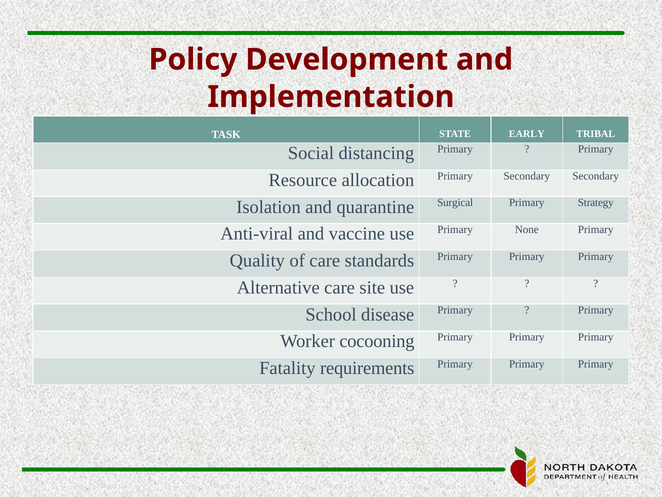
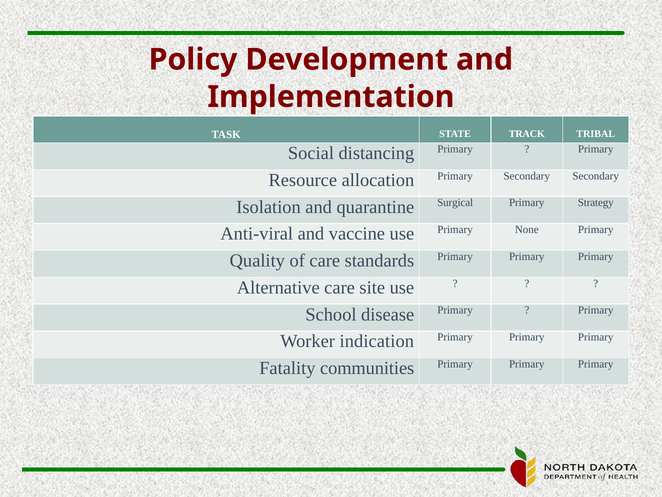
EARLY: EARLY -> TRACK
cocooning: cocooning -> indication
requirements: requirements -> communities
